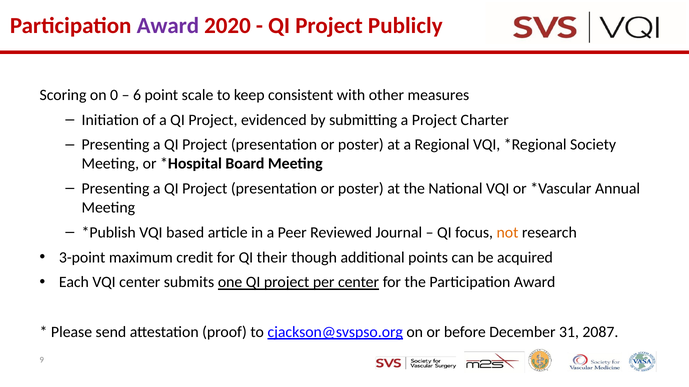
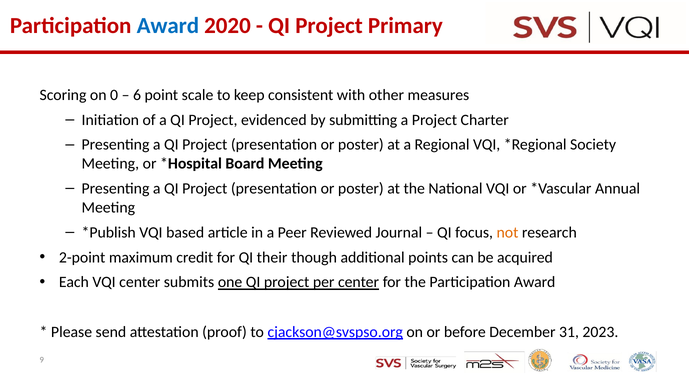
Award at (168, 26) colour: purple -> blue
Publicly: Publicly -> Primary
3-point: 3-point -> 2-point
2087: 2087 -> 2023
